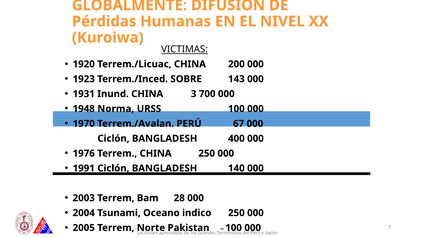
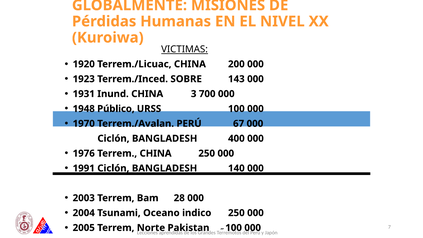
DIFUSIÓN: DIFUSIÓN -> MISIONES
Norma: Norma -> Público
